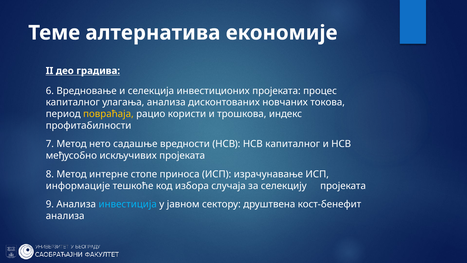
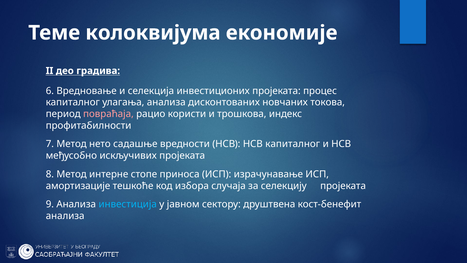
алтернатива: алтернатива -> колоквијума
повраћаја colour: yellow -> pink
информације: информације -> амортизације
